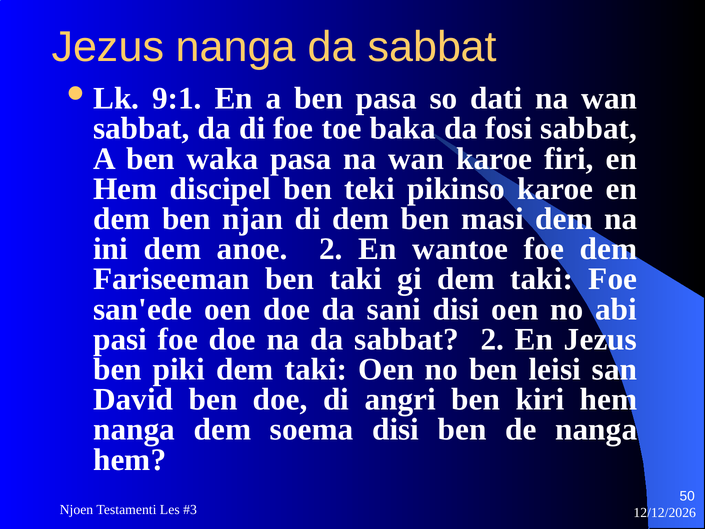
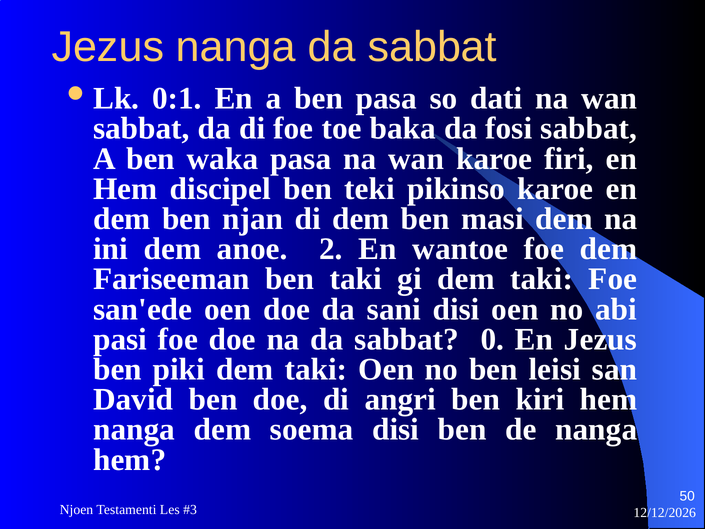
9:1: 9:1 -> 0:1
sabbat 2: 2 -> 0
